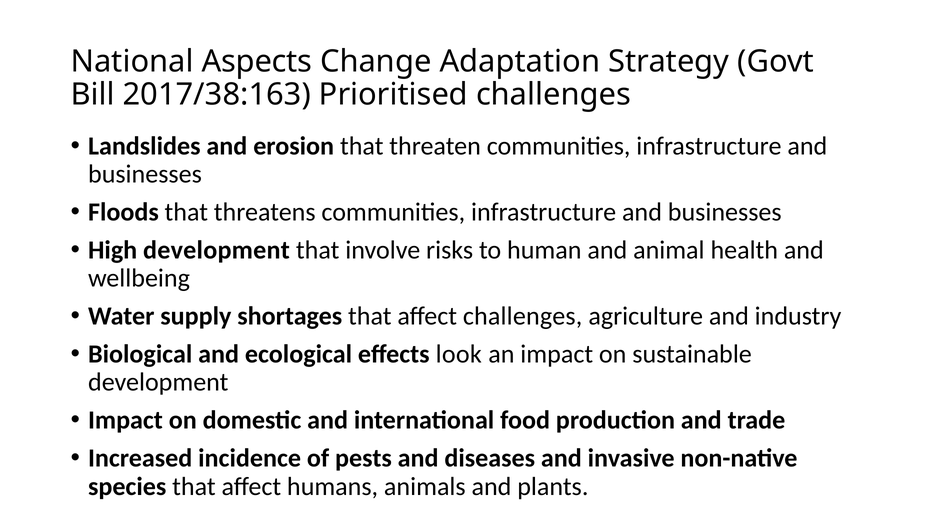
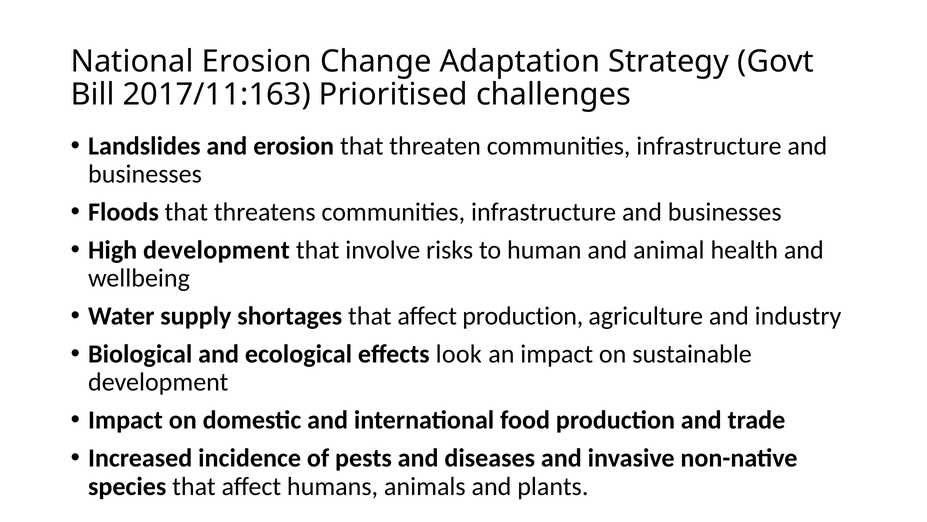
National Aspects: Aspects -> Erosion
2017/38:163: 2017/38:163 -> 2017/11:163
affect challenges: challenges -> production
